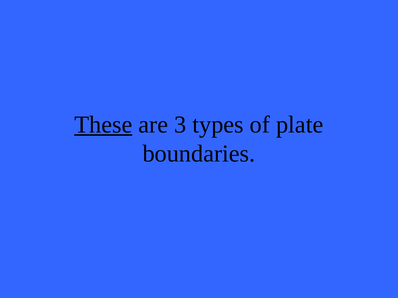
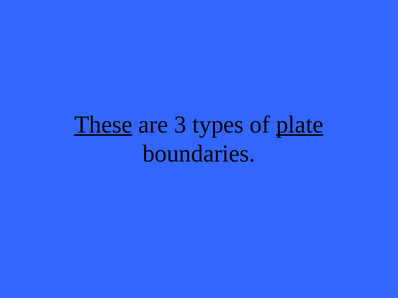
plate underline: none -> present
